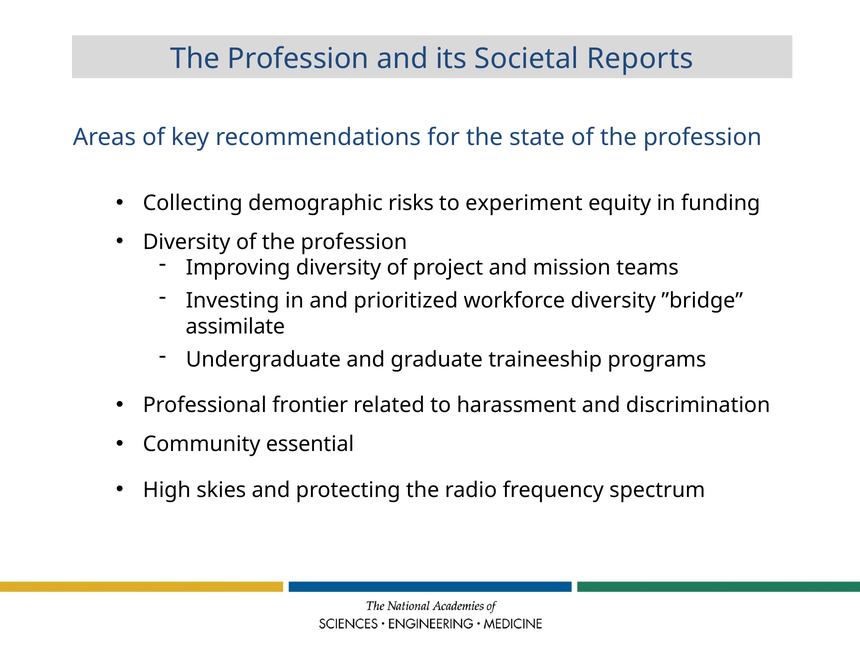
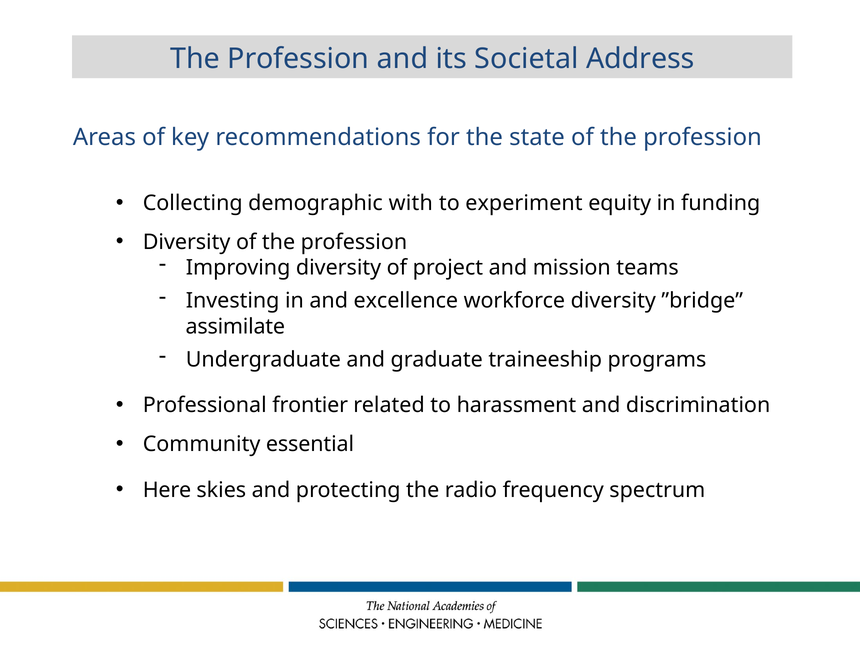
Reports: Reports -> Address
risks: risks -> with
prioritized: prioritized -> excellence
High: High -> Here
